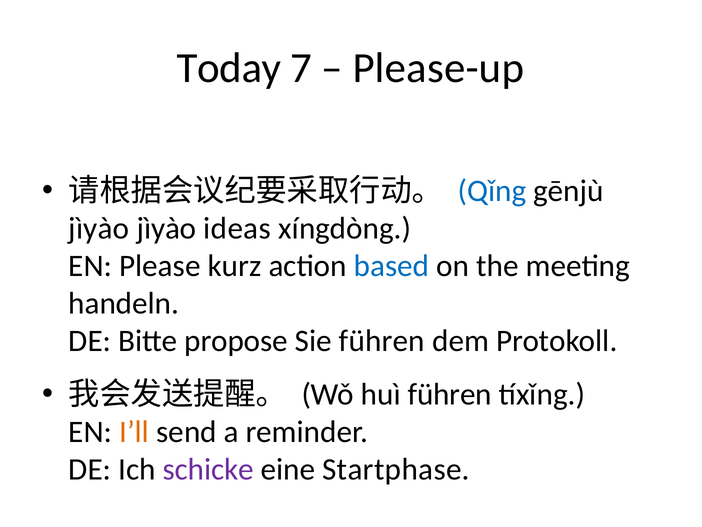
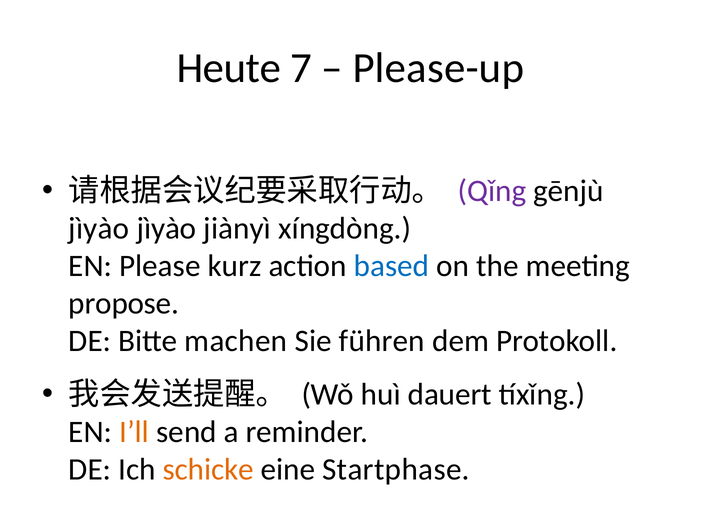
Today: Today -> Heute
Qǐng colour: blue -> purple
ideas: ideas -> jiànyì
handeln: handeln -> propose
propose: propose -> machen
huì führen: führen -> dauert
schicke colour: purple -> orange
